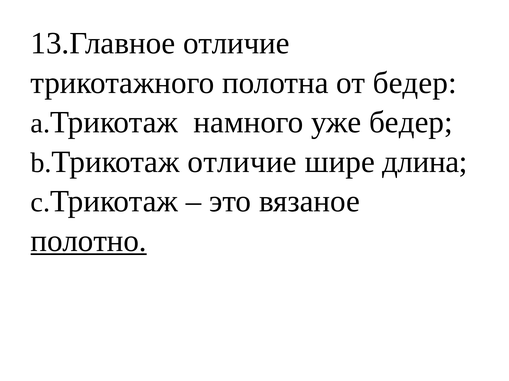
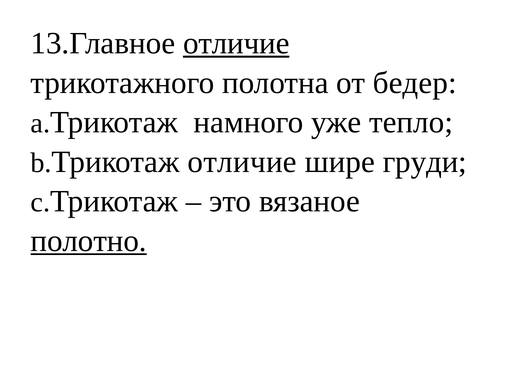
отличие at (236, 43) underline: none -> present
уже бедер: бедер -> тепло
длина: длина -> груди
